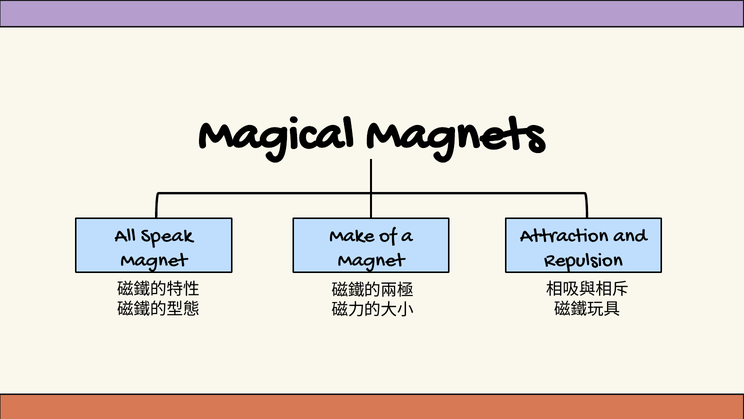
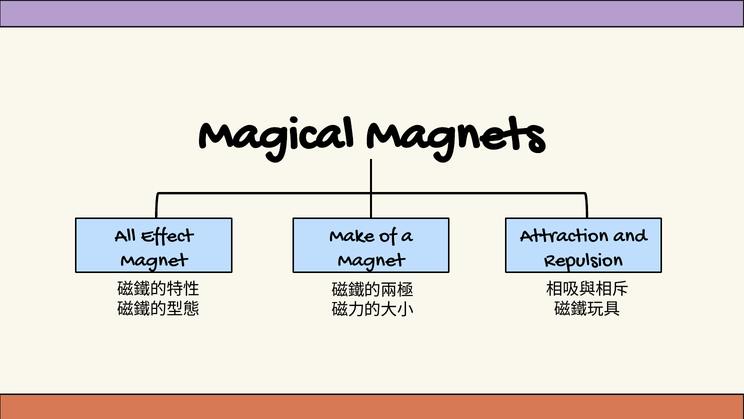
Speak: Speak -> Effect
